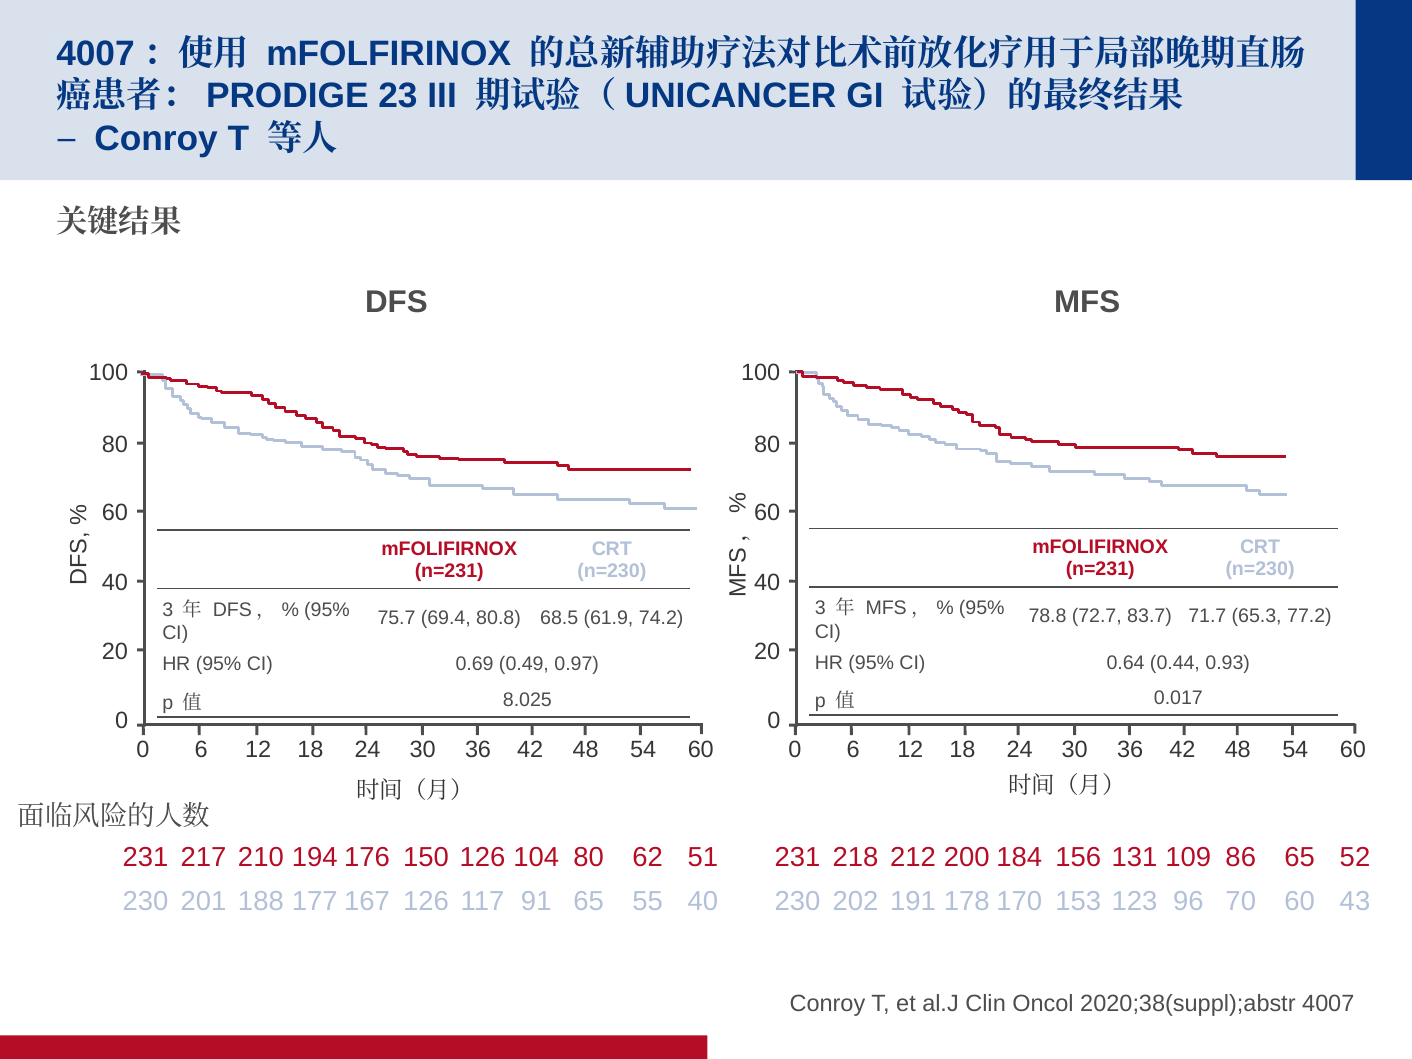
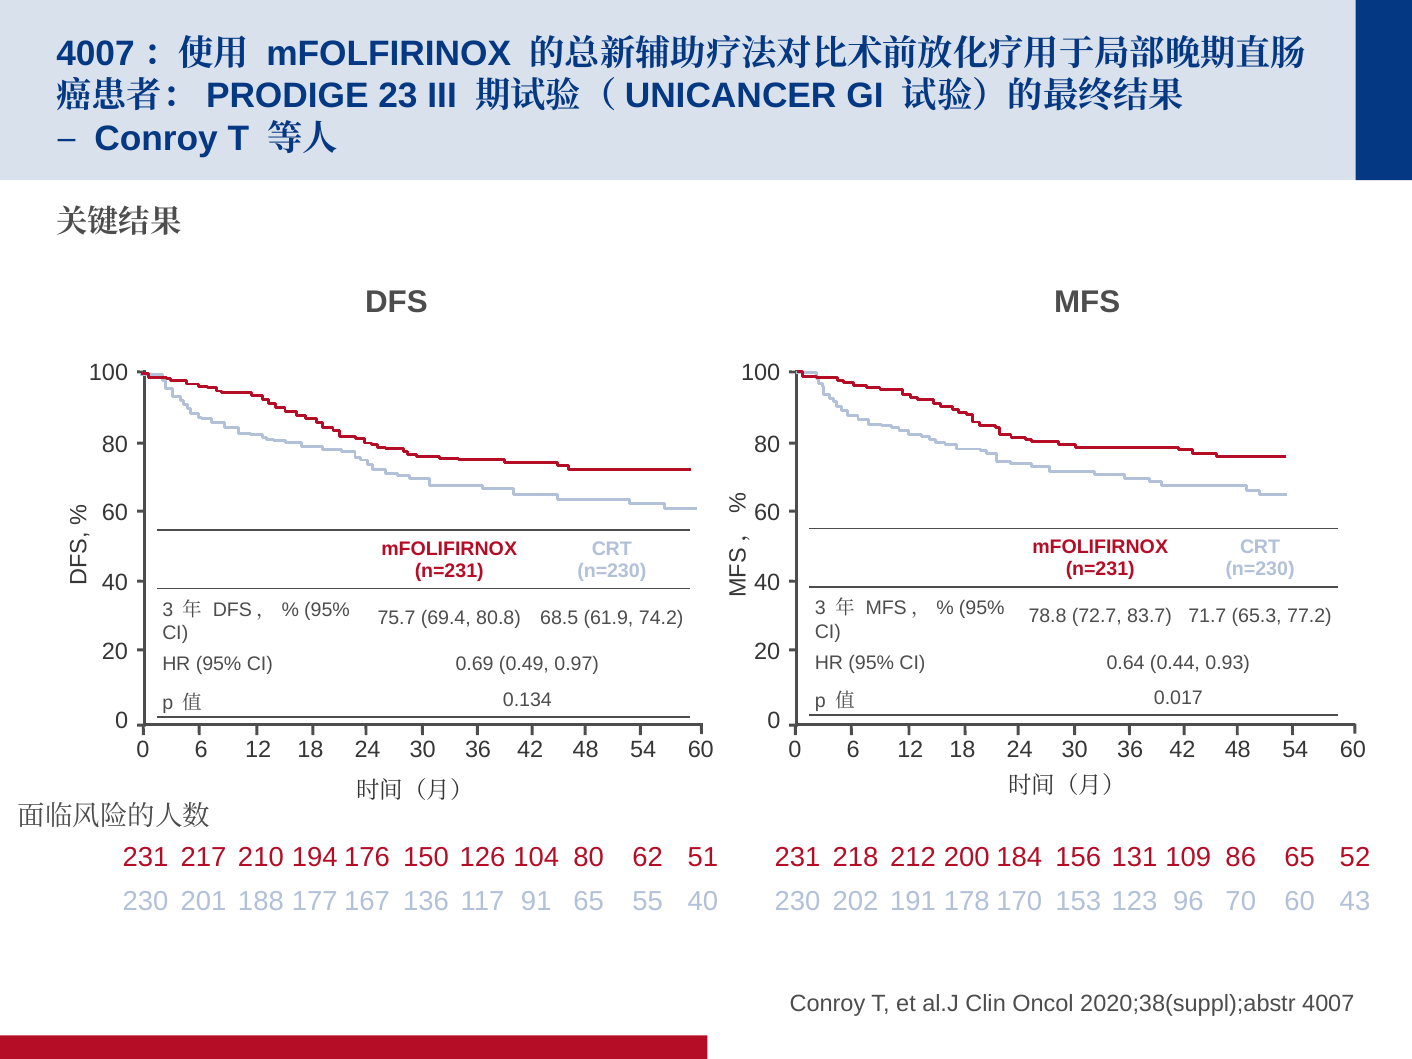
8.025: 8.025 -> 0.134
126 at (426, 901): 126 -> 136
